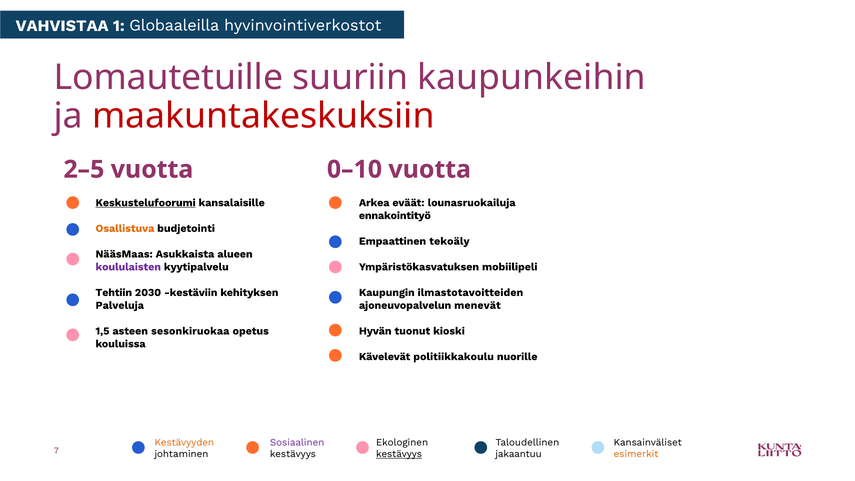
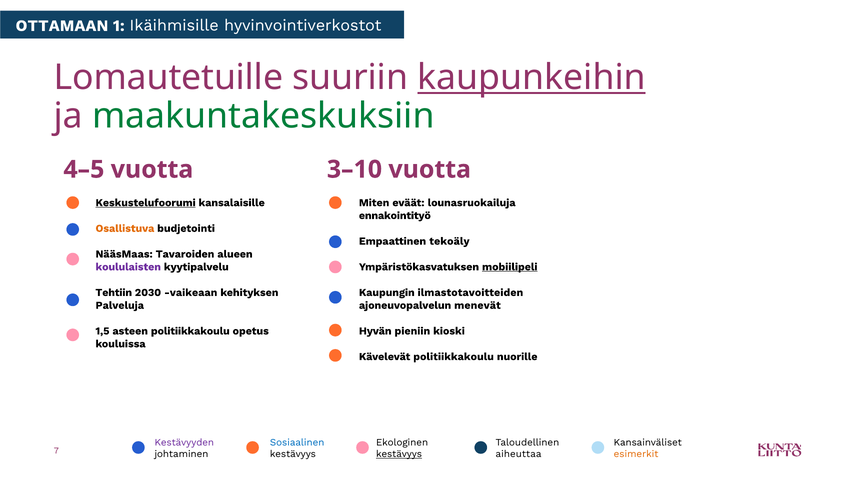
VAHVISTAA: VAHVISTAA -> OTTAMAAN
Globaaleilla: Globaaleilla -> Ikäihmisille
kaupunkeihin underline: none -> present
maakuntakeskuksiin colour: red -> green
2–5: 2–5 -> 4–5
0–10: 0–10 -> 3–10
Arkea: Arkea -> Miten
Asukkaista: Asukkaista -> Tavaroiden
mobiilipeli underline: none -> present
kestäviin: kestäviin -> vaikeaan
tuonut: tuonut -> pieniin
asteen sesonkiruokaa: sesonkiruokaa -> politiikkakoulu
Kestävyyden colour: orange -> purple
Sosiaalinen colour: purple -> blue
jakaantuu: jakaantuu -> aiheuttaa
